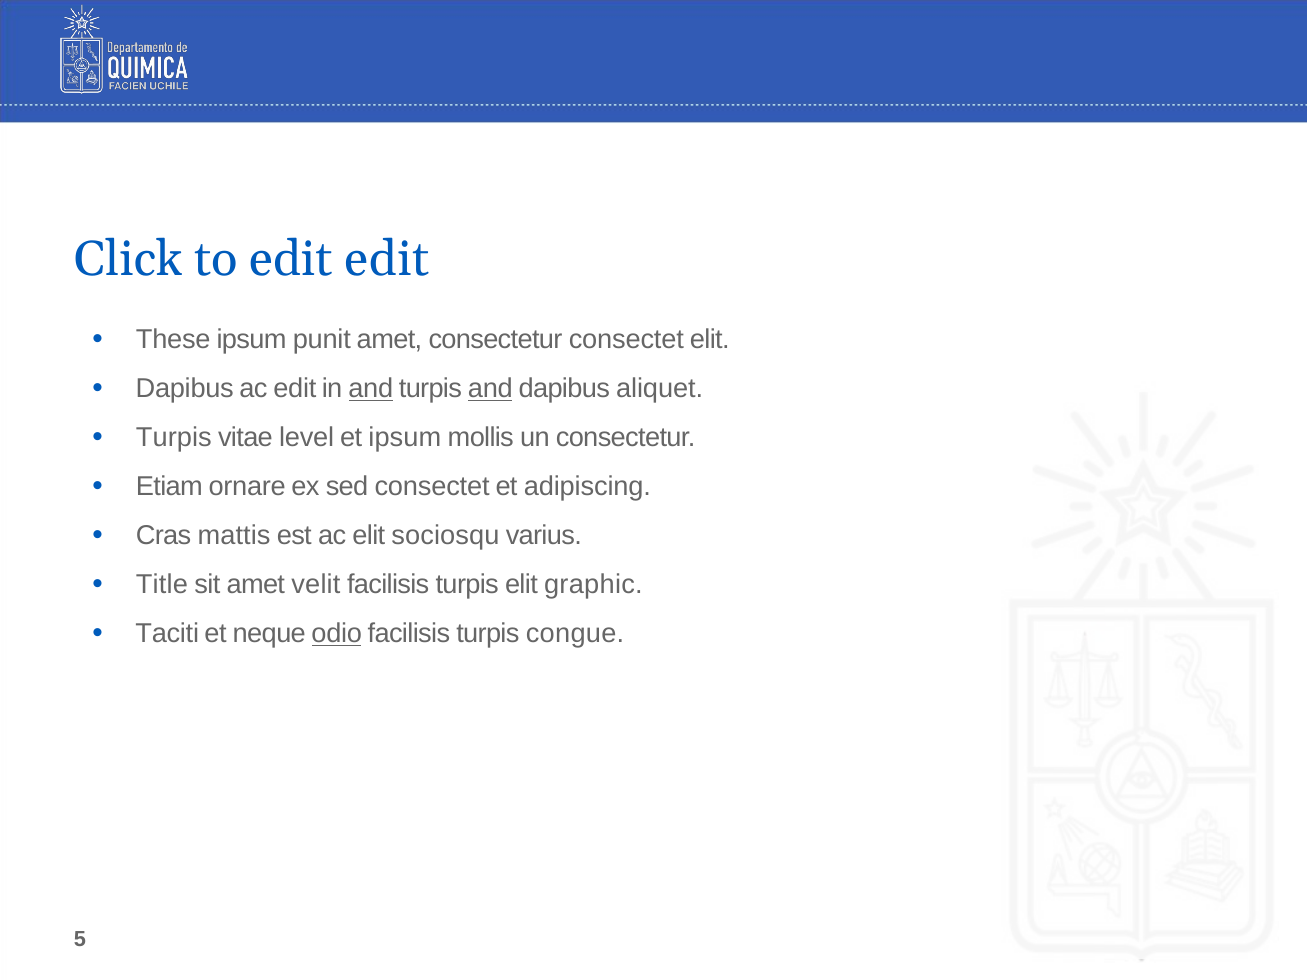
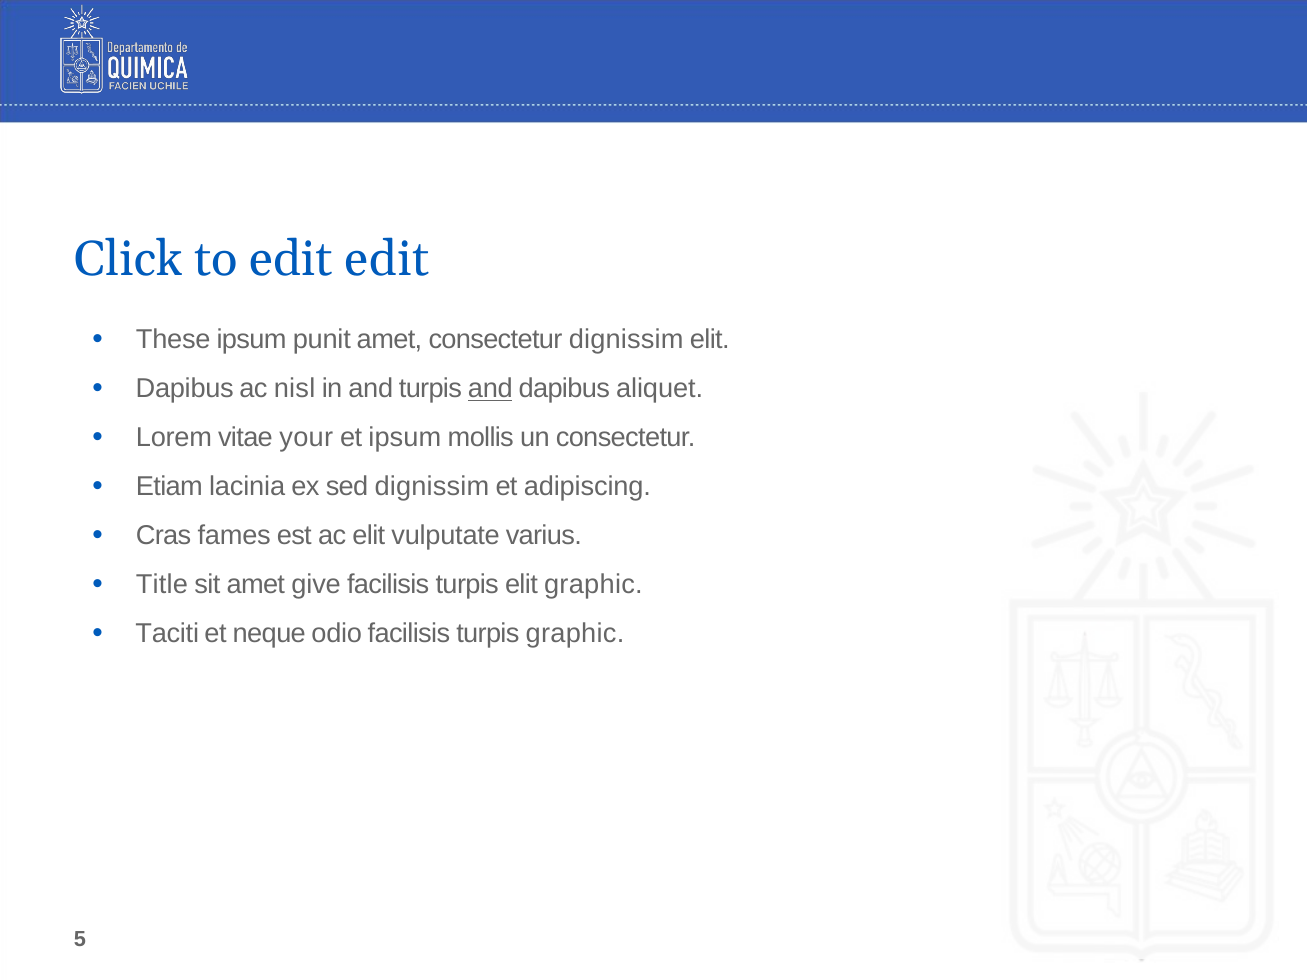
consectetur consectet: consectet -> dignissim
ac edit: edit -> nisl
and at (371, 389) underline: present -> none
Turpis at (174, 438): Turpis -> Lorem
level: level -> your
ornare: ornare -> lacinia
sed consectet: consectet -> dignissim
mattis: mattis -> fames
sociosqu: sociosqu -> vulputate
velit: velit -> give
odio underline: present -> none
turpis congue: congue -> graphic
